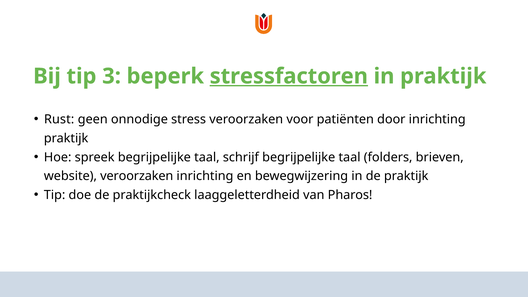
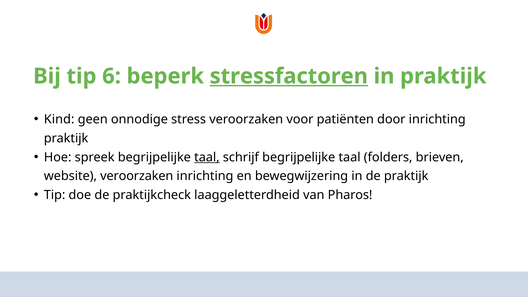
3: 3 -> 6
Rust: Rust -> Kind
taal at (207, 157) underline: none -> present
